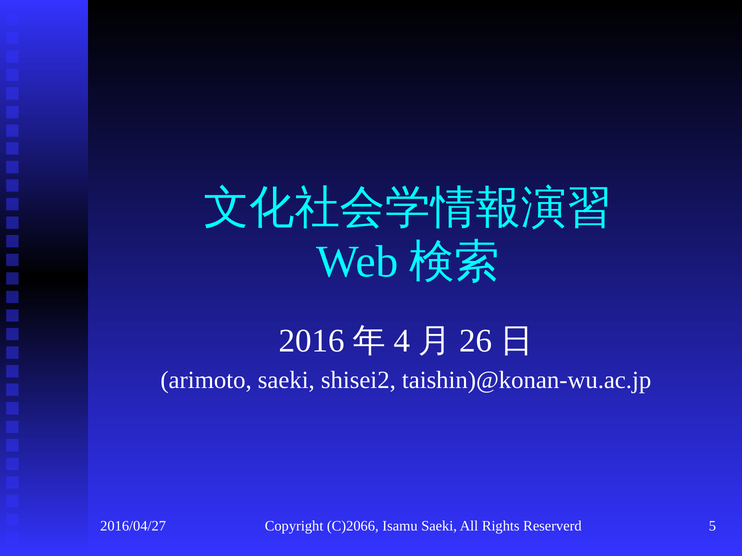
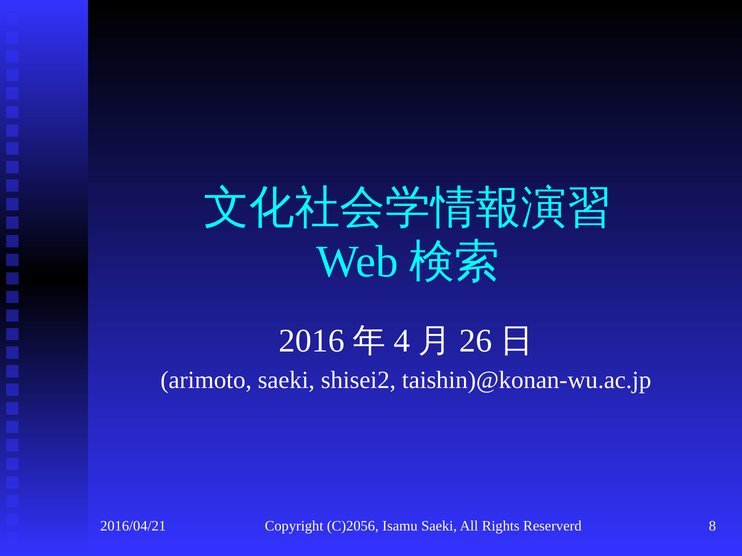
2016/04/27: 2016/04/27 -> 2016/04/21
C)2066: C)2066 -> C)2056
5: 5 -> 8
